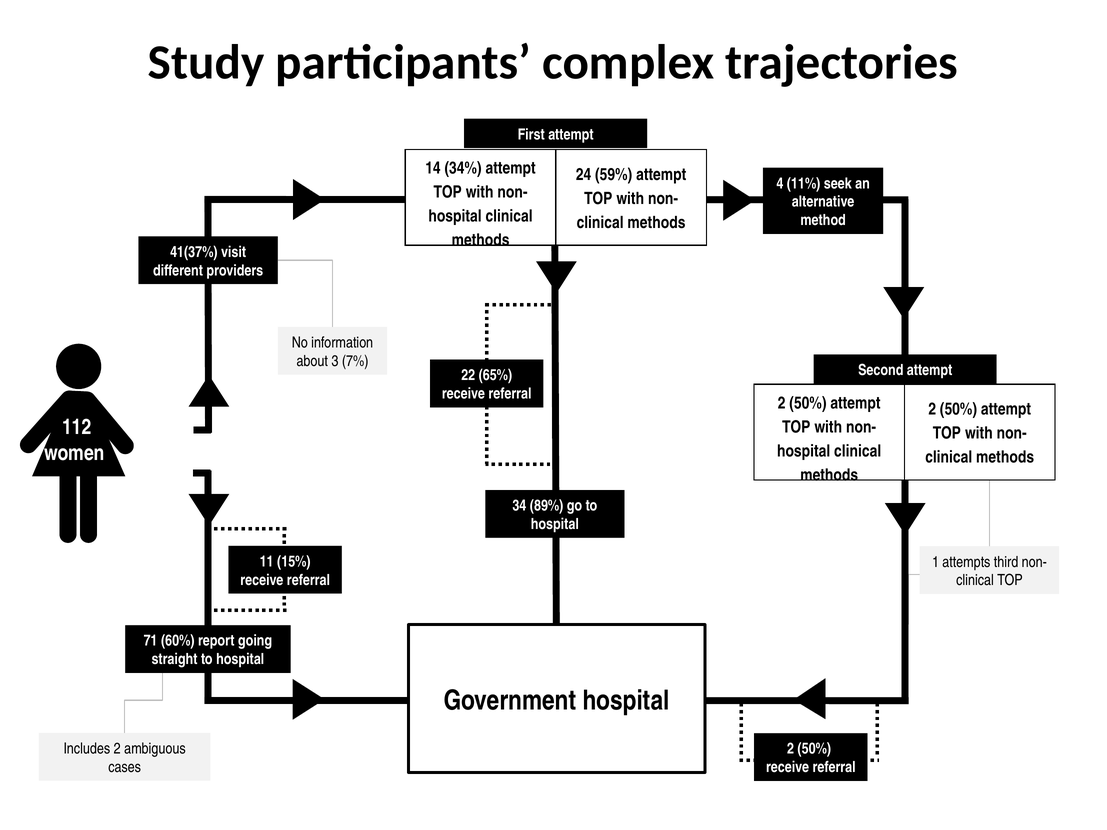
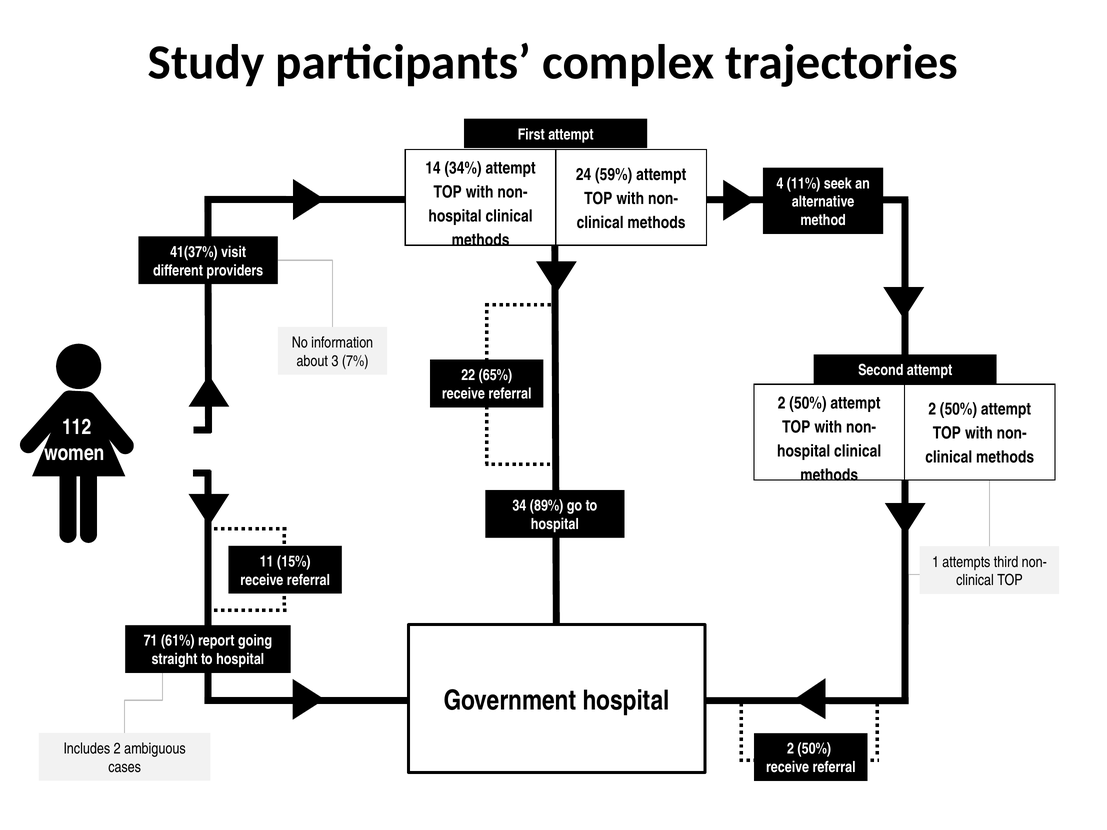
60%: 60% -> 61%
